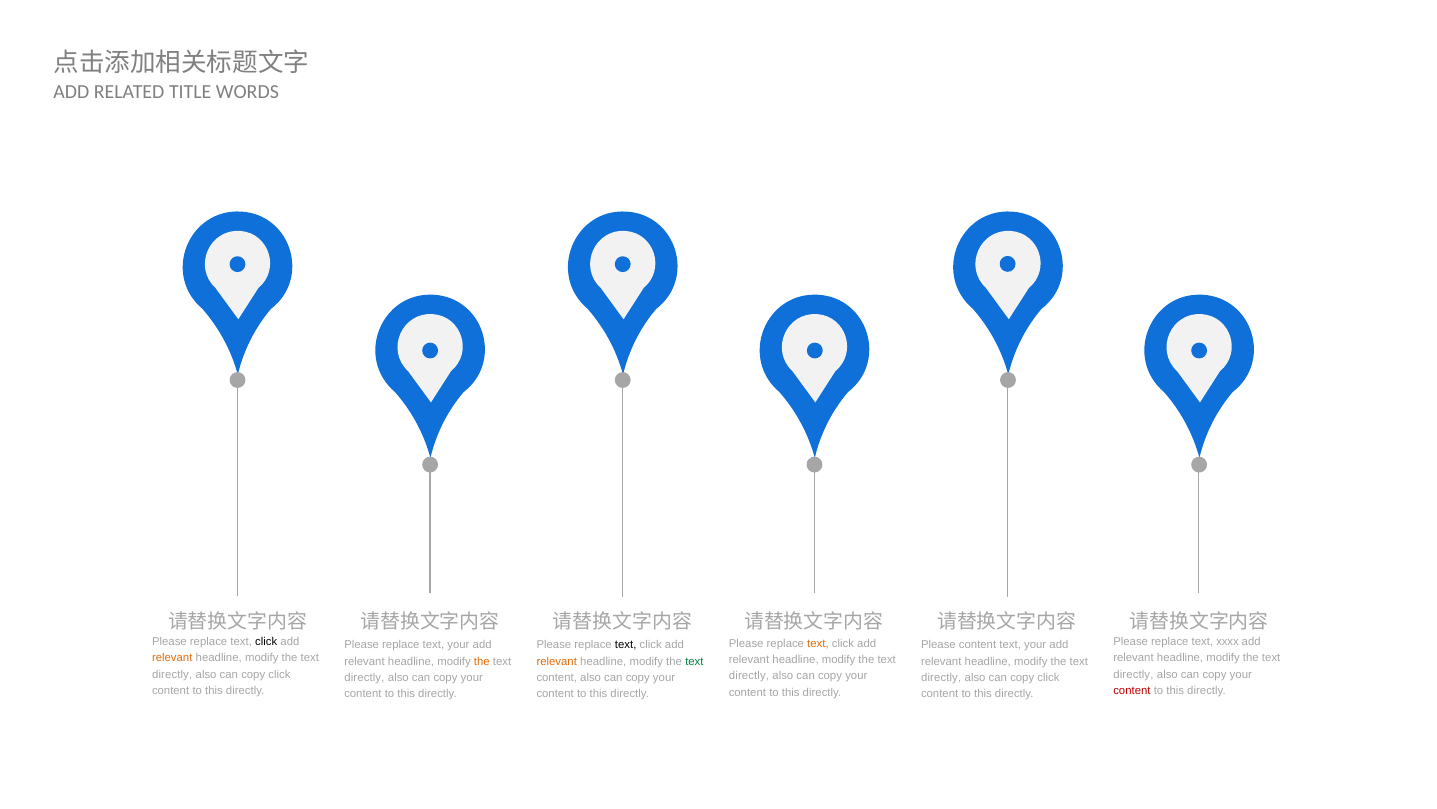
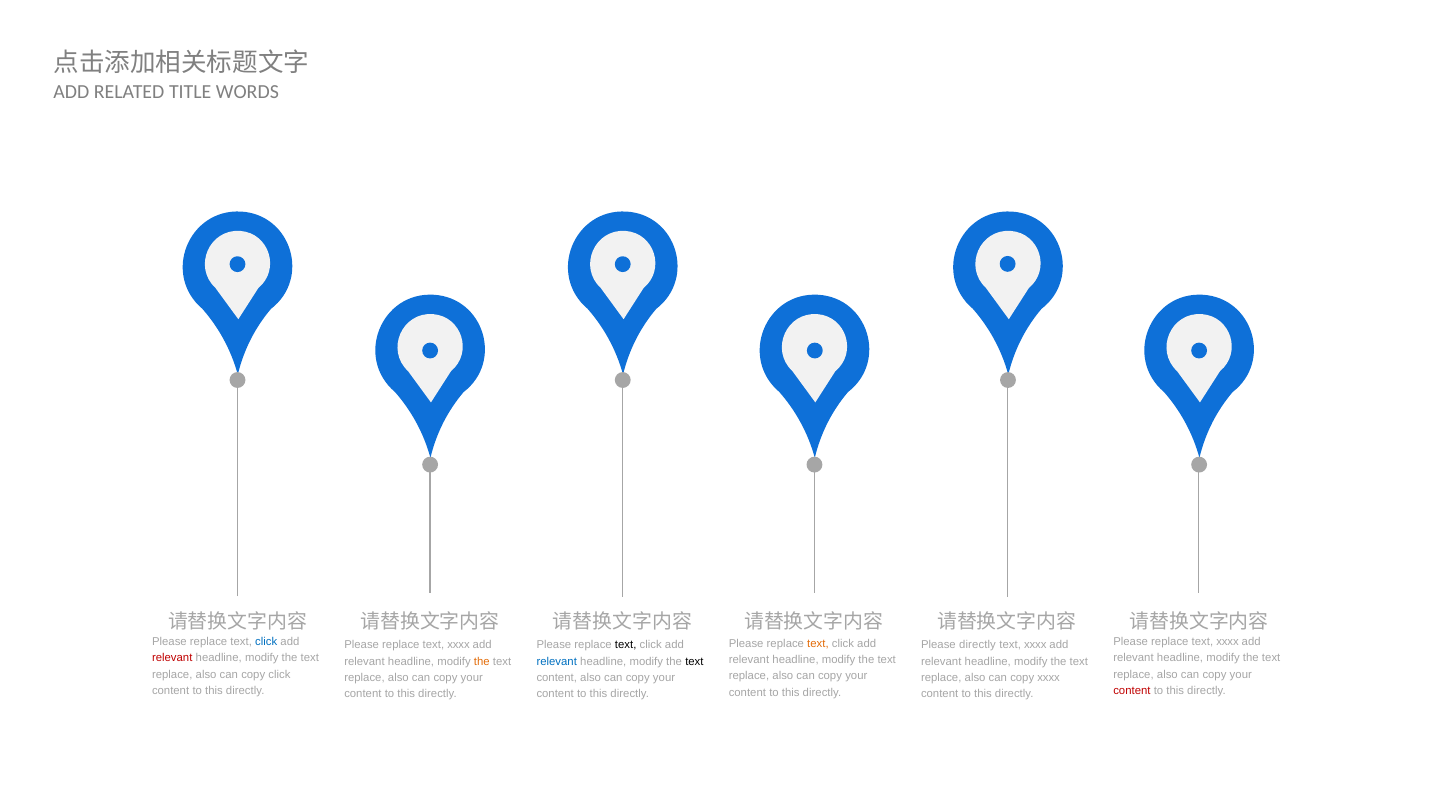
click at (266, 641) colour: black -> blue
your at (458, 645): your -> xxxx
Please content: content -> directly
your at (1035, 645): your -> xxxx
relevant at (172, 658) colour: orange -> red
relevant at (557, 661) colour: orange -> blue
text at (694, 661) colour: green -> black
directly at (172, 674): directly -> replace
directly at (1133, 674): directly -> replace
directly at (749, 676): directly -> replace
directly at (364, 677): directly -> replace
directly at (941, 677): directly -> replace
click at (1049, 677): click -> xxxx
